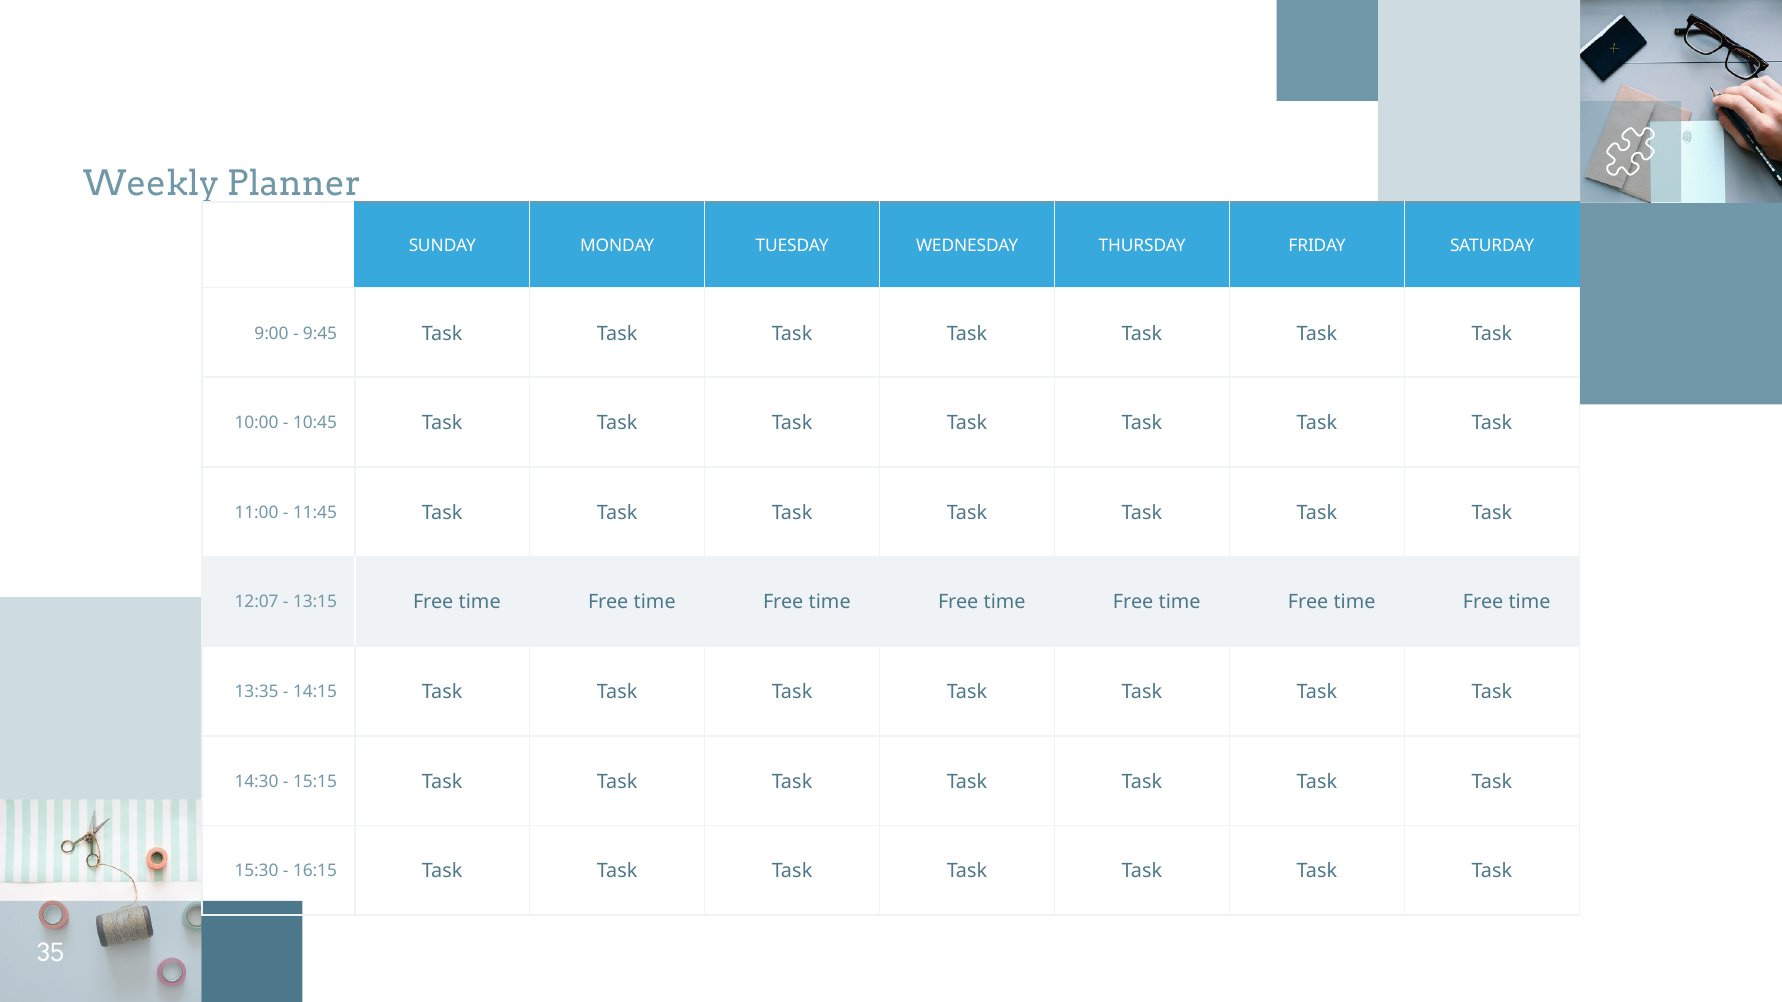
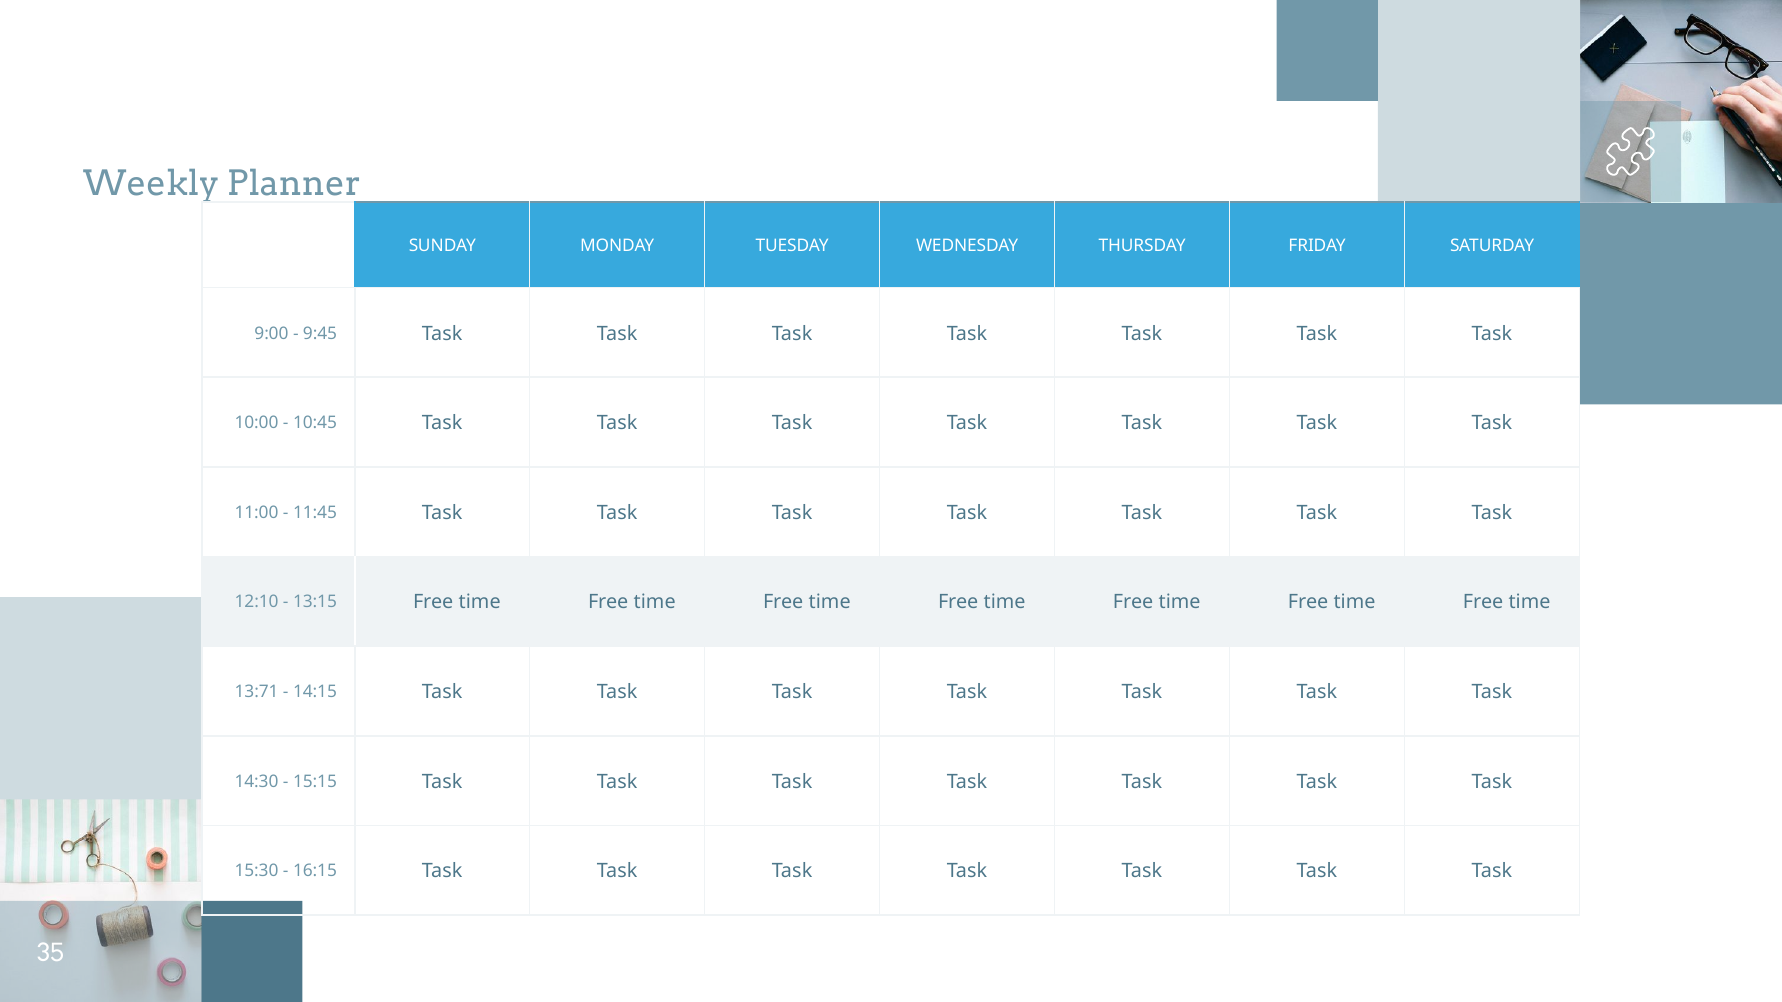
12:07: 12:07 -> 12:10
13:35: 13:35 -> 13:71
